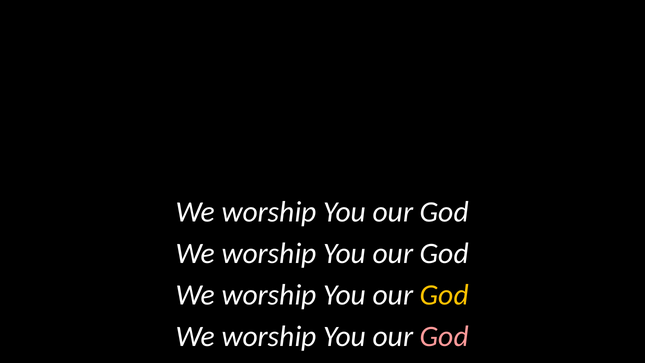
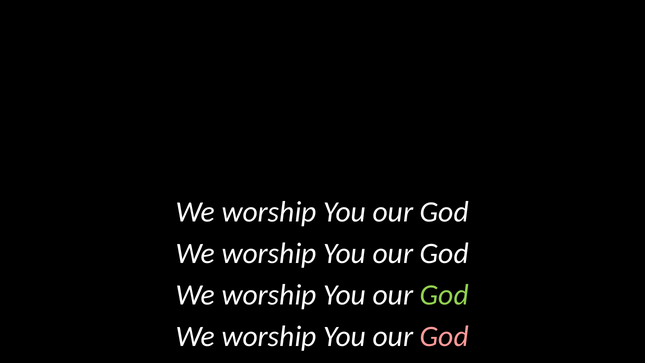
God at (444, 295) colour: yellow -> light green
